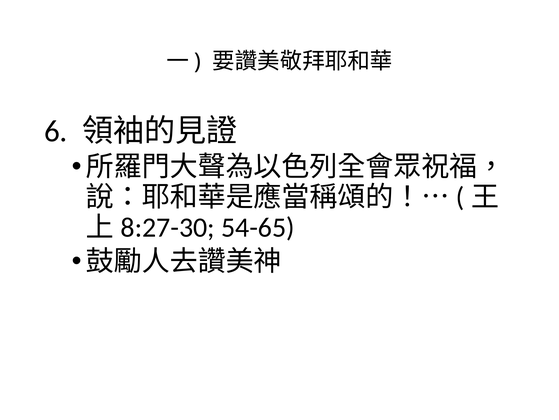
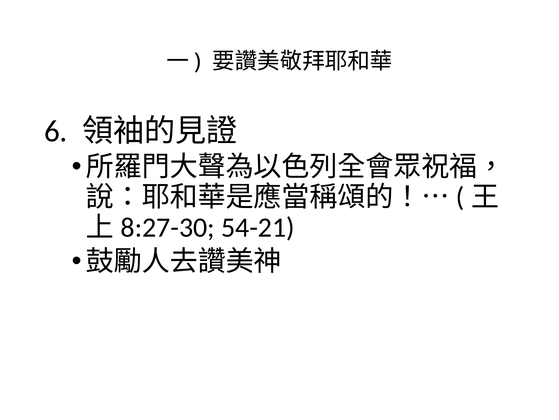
54-65: 54-65 -> 54-21
